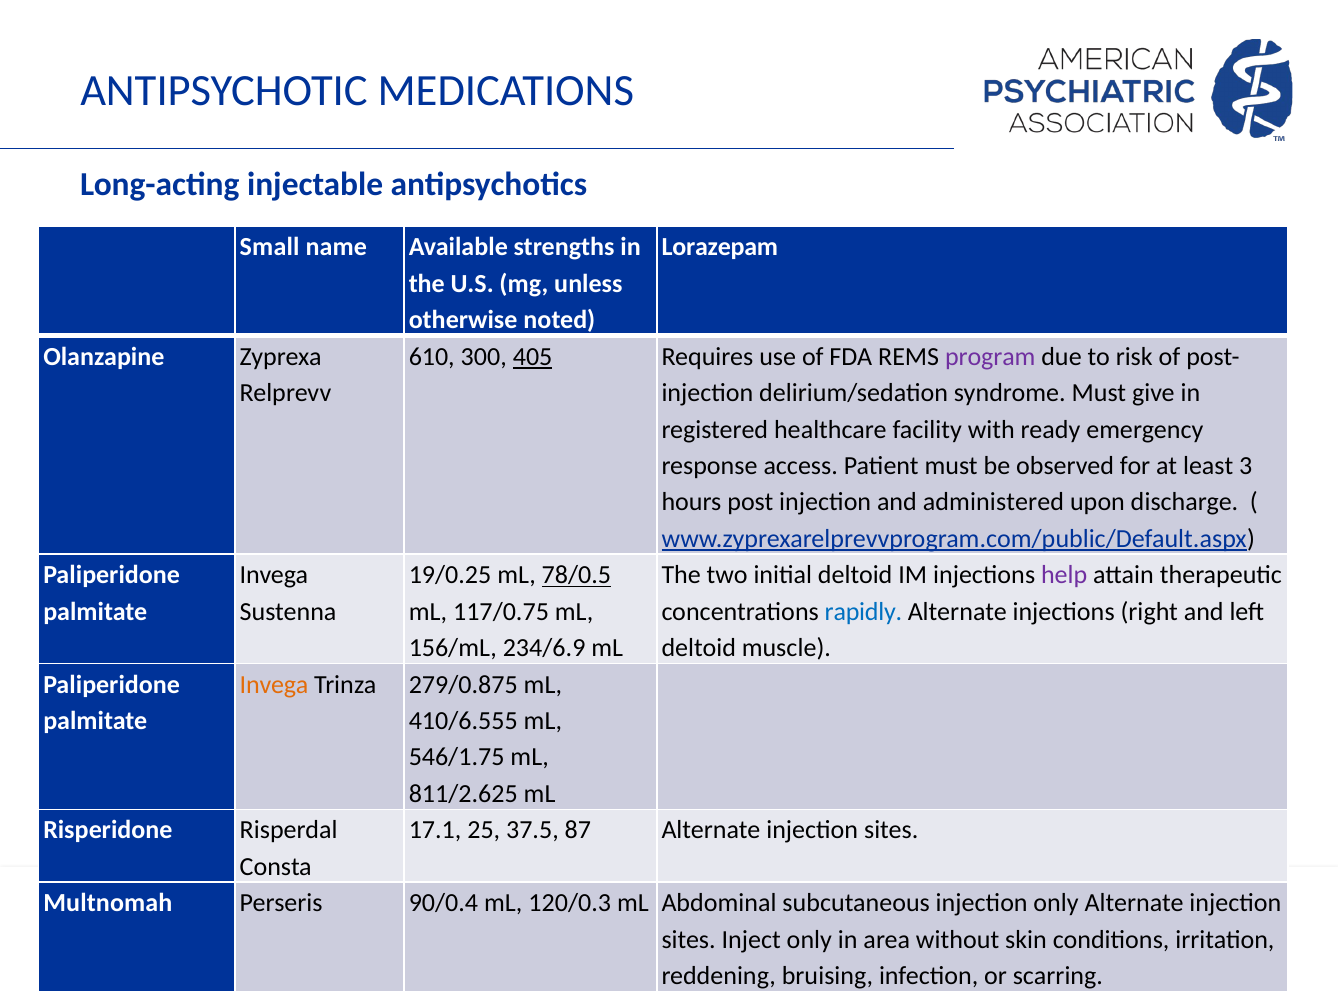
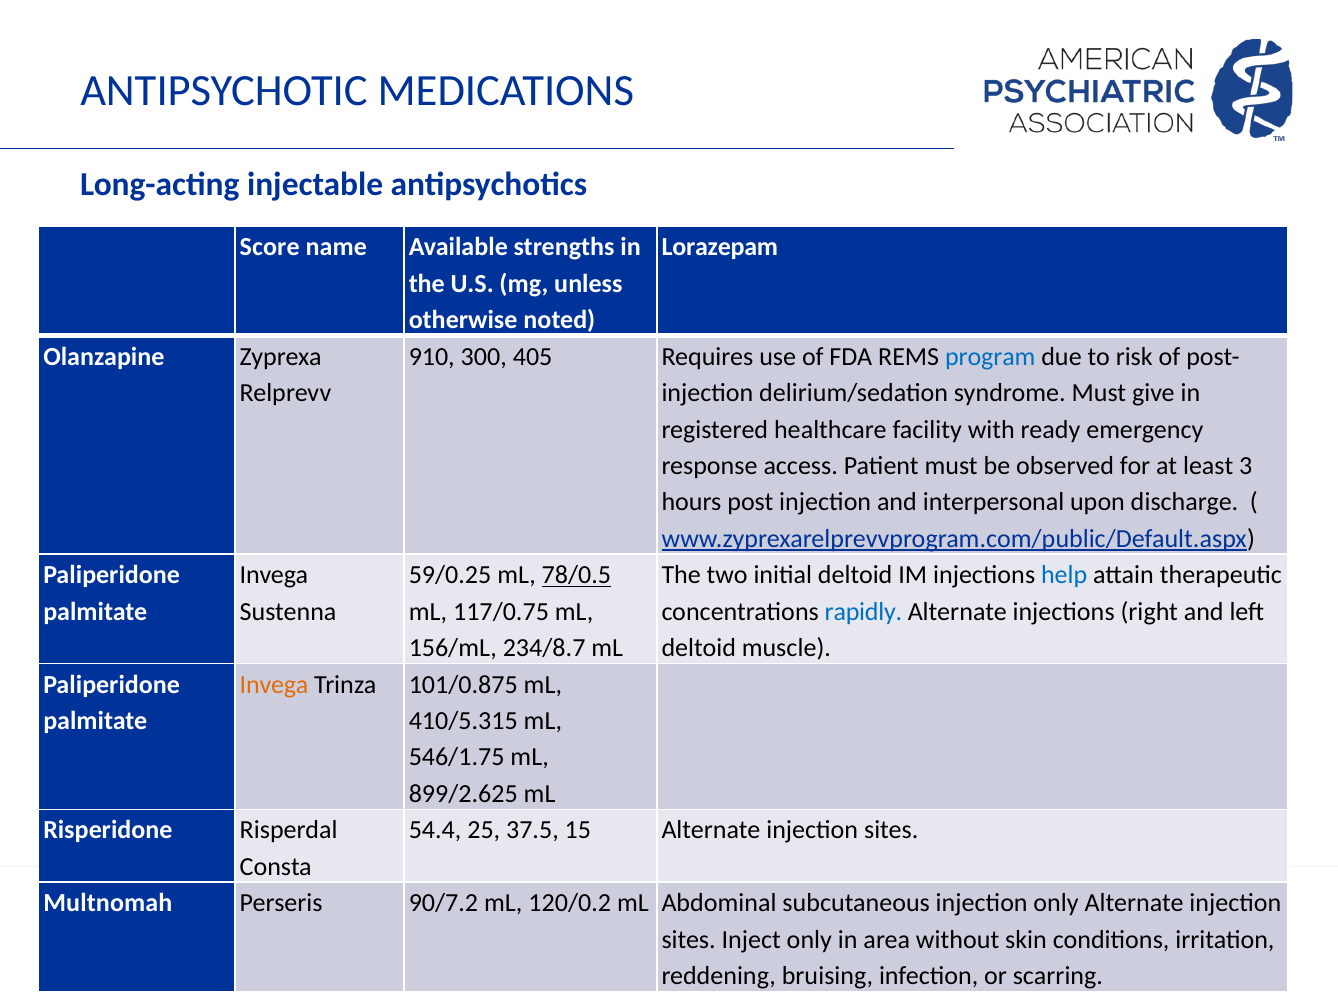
Small: Small -> Score
610: 610 -> 910
405 underline: present -> none
program colour: purple -> blue
administered: administered -> interpersonal
19/0.25: 19/0.25 -> 59/0.25
help colour: purple -> blue
234/6.9: 234/6.9 -> 234/8.7
279/0.875: 279/0.875 -> 101/0.875
410/6.555: 410/6.555 -> 410/5.315
811/2.625: 811/2.625 -> 899/2.625
17.1: 17.1 -> 54.4
87: 87 -> 15
90/0.4: 90/0.4 -> 90/7.2
120/0.3: 120/0.3 -> 120/0.2
